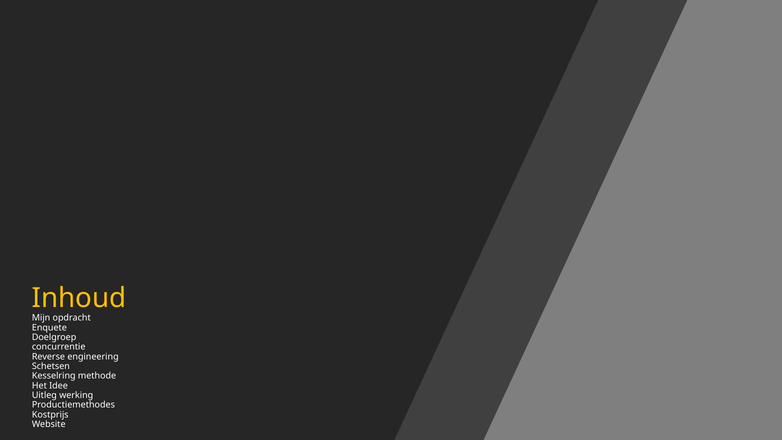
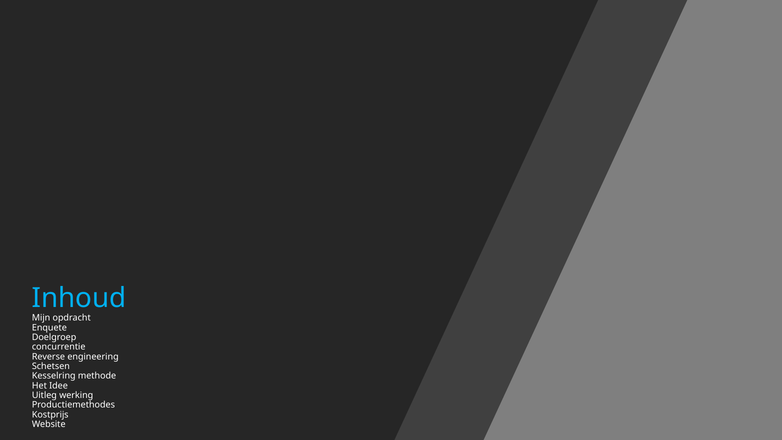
Inhoud colour: yellow -> light blue
